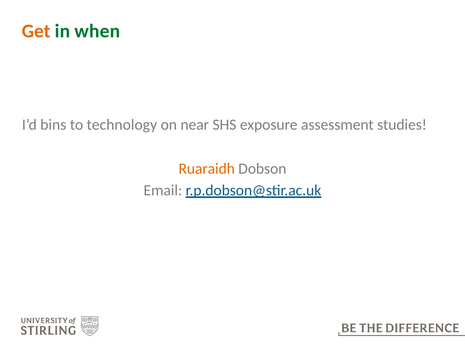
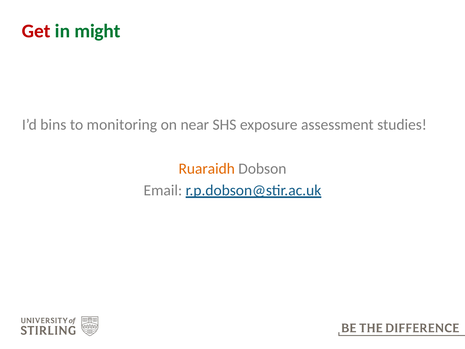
Get colour: orange -> red
when: when -> might
technology: technology -> monitoring
